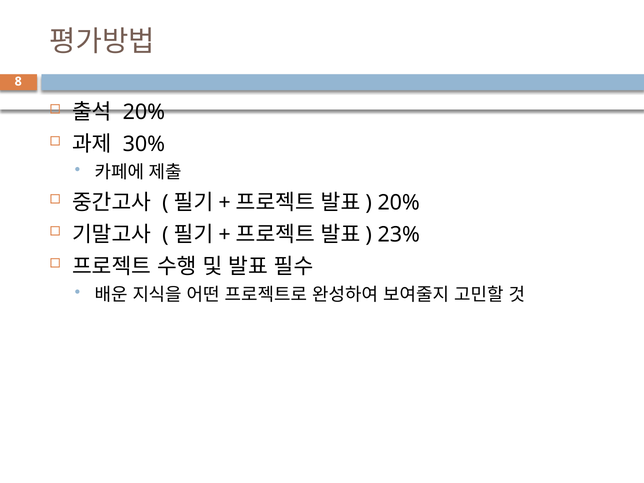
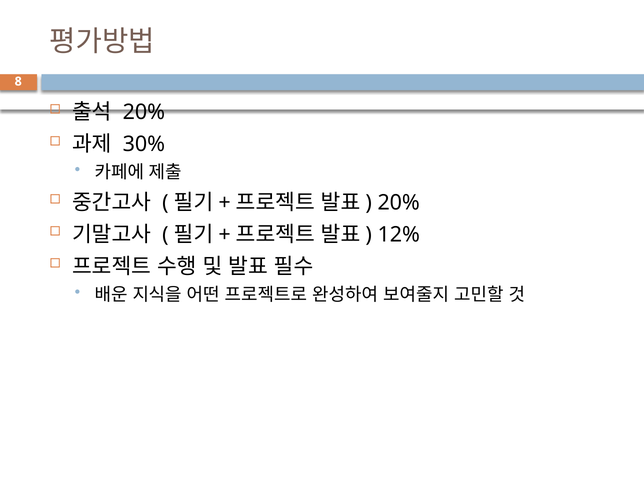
23%: 23% -> 12%
